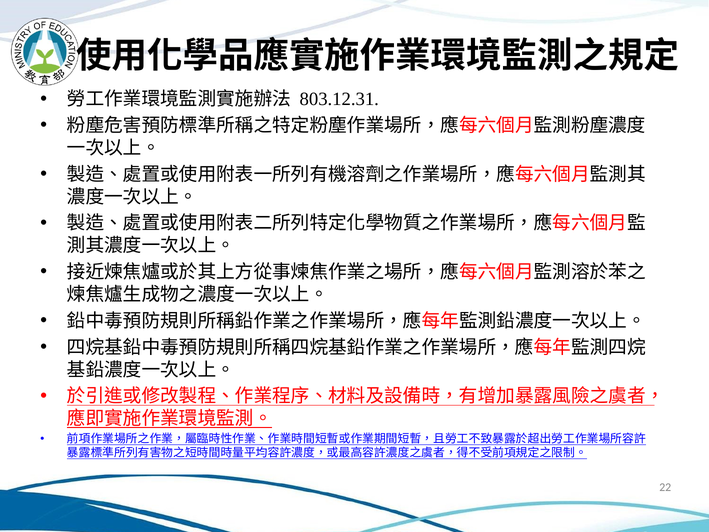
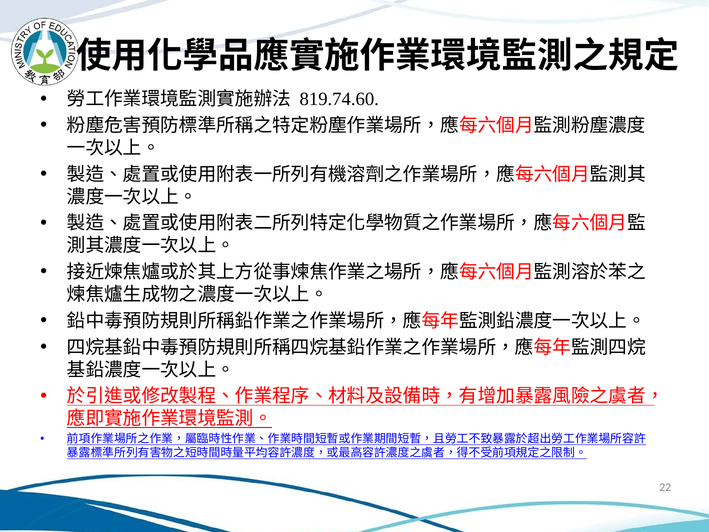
803.12.31: 803.12.31 -> 819.74.60
